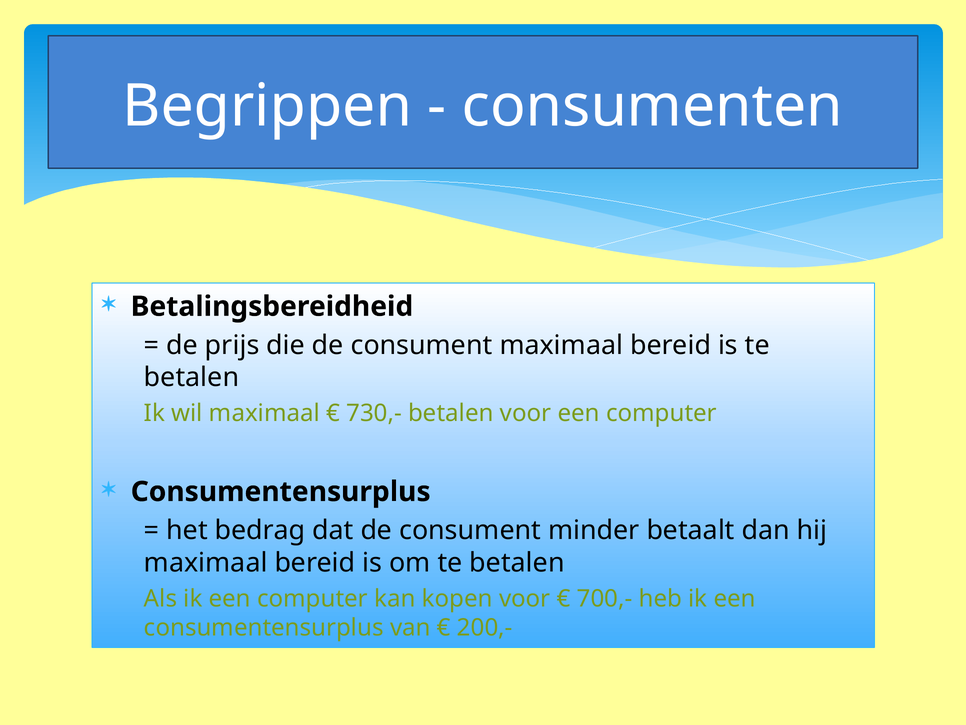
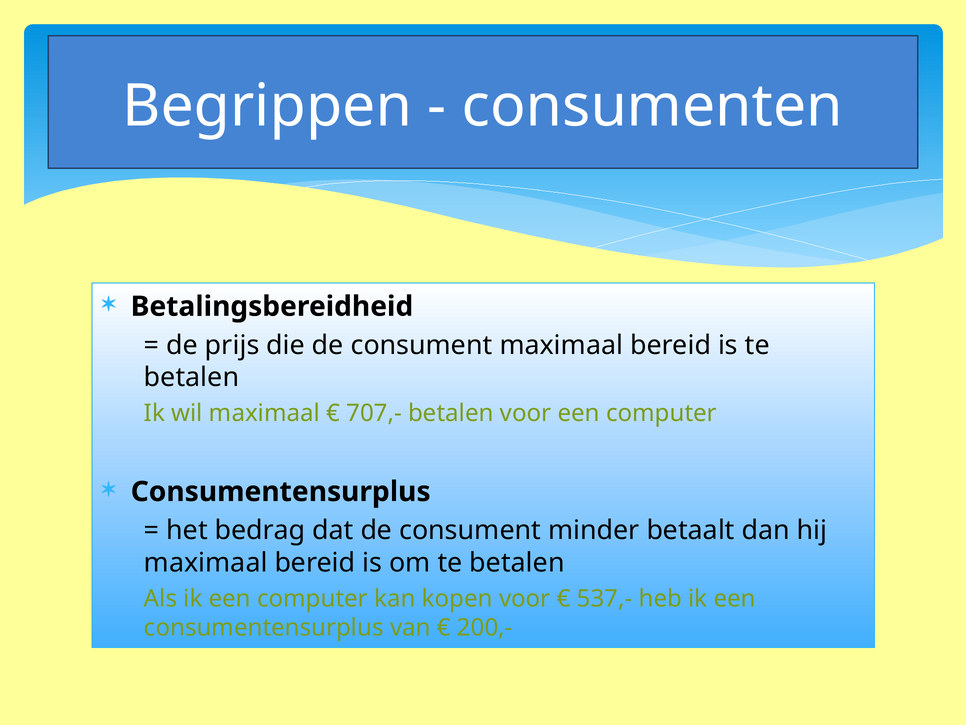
730,-: 730,- -> 707,-
700,-: 700,- -> 537,-
